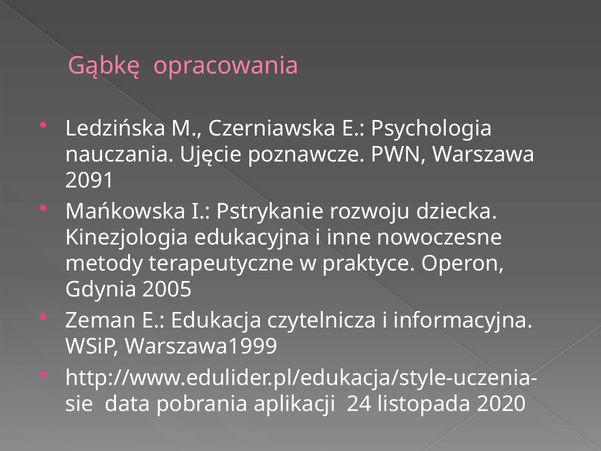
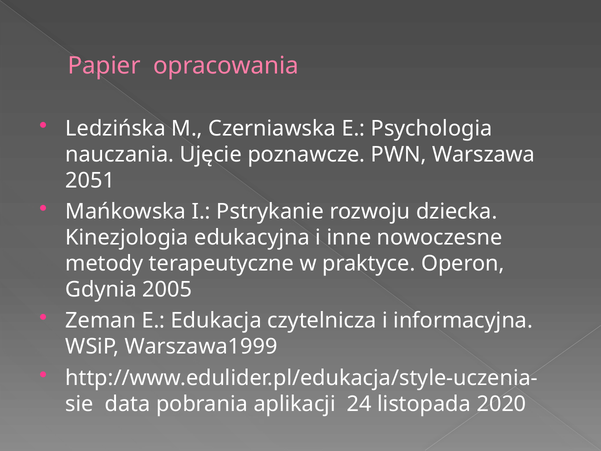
Gąbkę: Gąbkę -> Papier
2091: 2091 -> 2051
